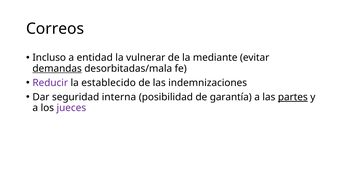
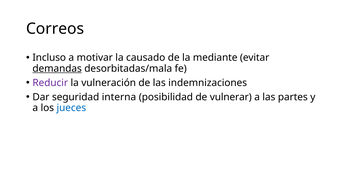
entidad: entidad -> motivar
vulnerar: vulnerar -> causado
establecido: establecido -> vulneración
garantía: garantía -> vulnerar
partes underline: present -> none
jueces colour: purple -> blue
